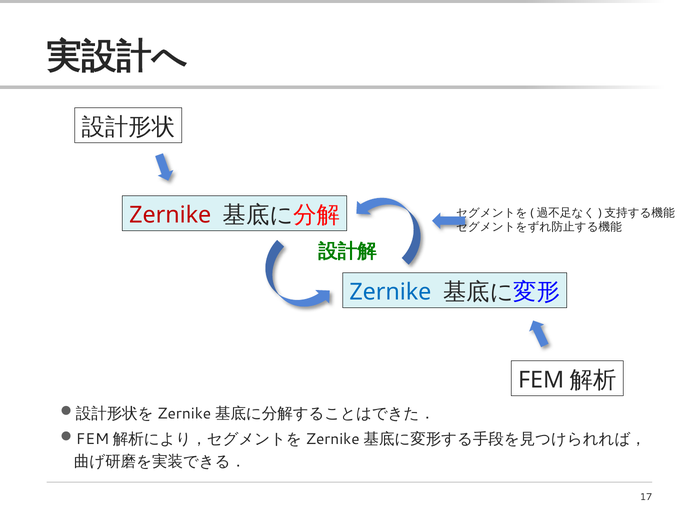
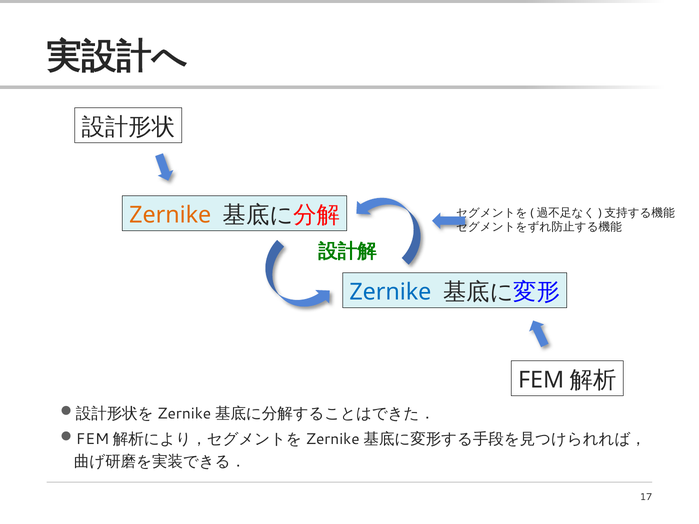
Zernike at (170, 215) colour: red -> orange
